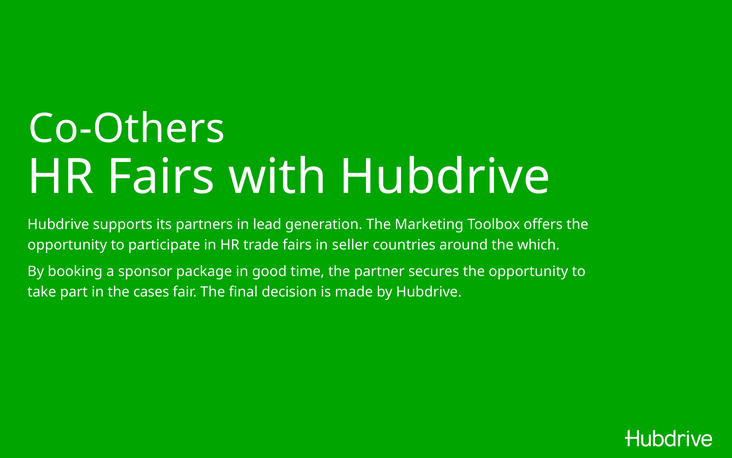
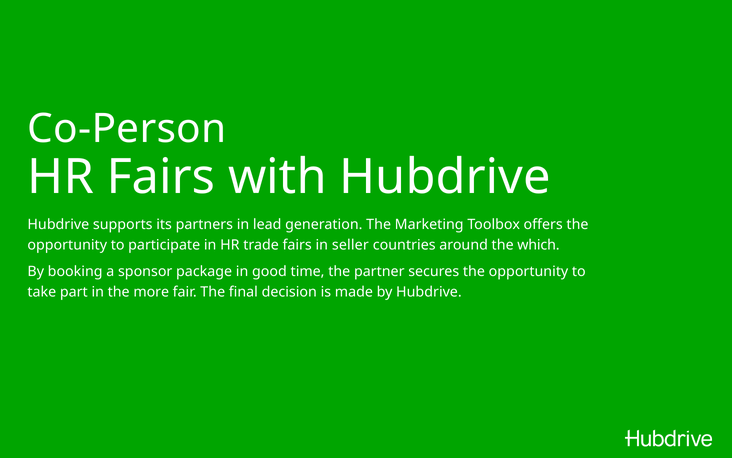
Co-Others: Co-Others -> Co-Person
cases: cases -> more
